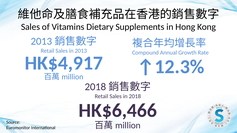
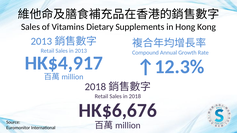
HK$6,466: HK$6,466 -> HK$6,676
